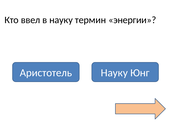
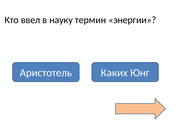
Аристотель Науку: Науку -> Каких
